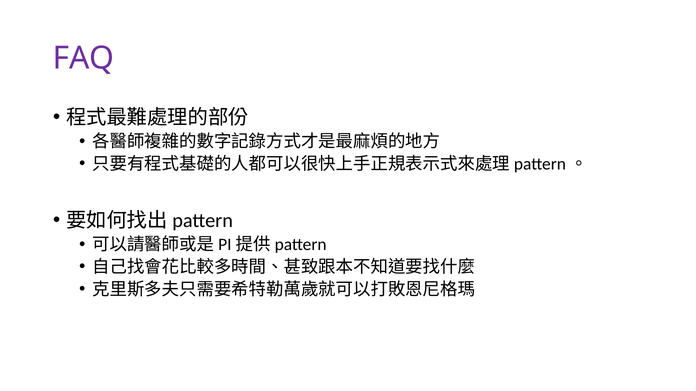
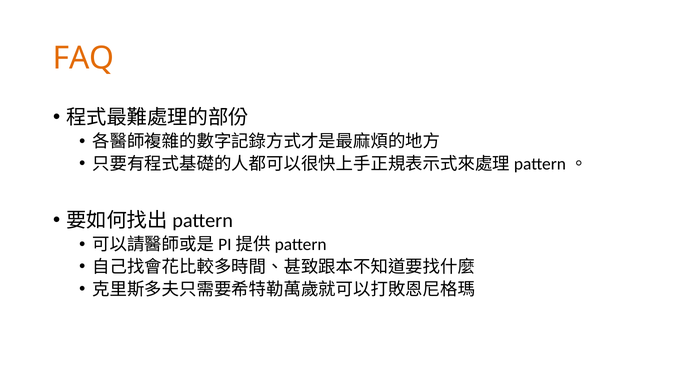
FAQ colour: purple -> orange
